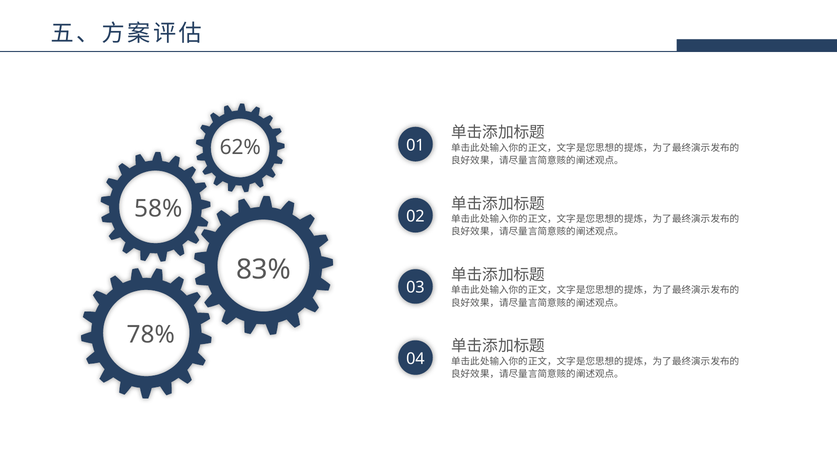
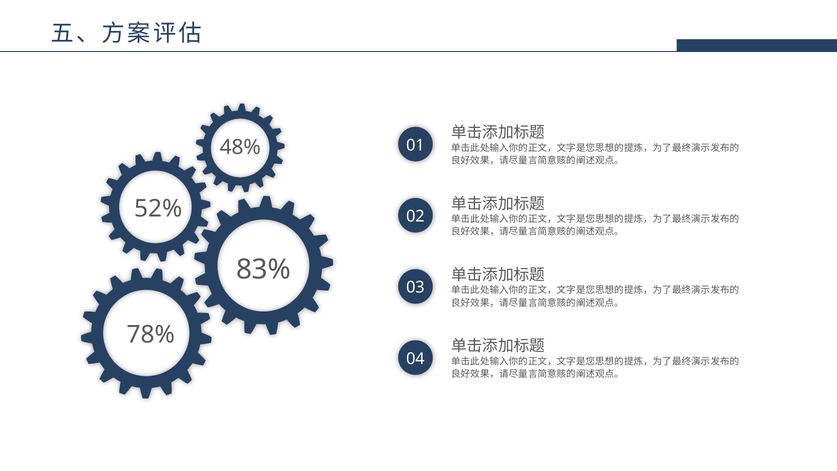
62%: 62% -> 48%
58%: 58% -> 52%
